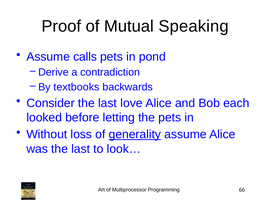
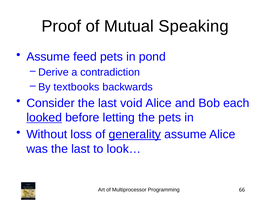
calls: calls -> feed
love: love -> void
looked underline: none -> present
